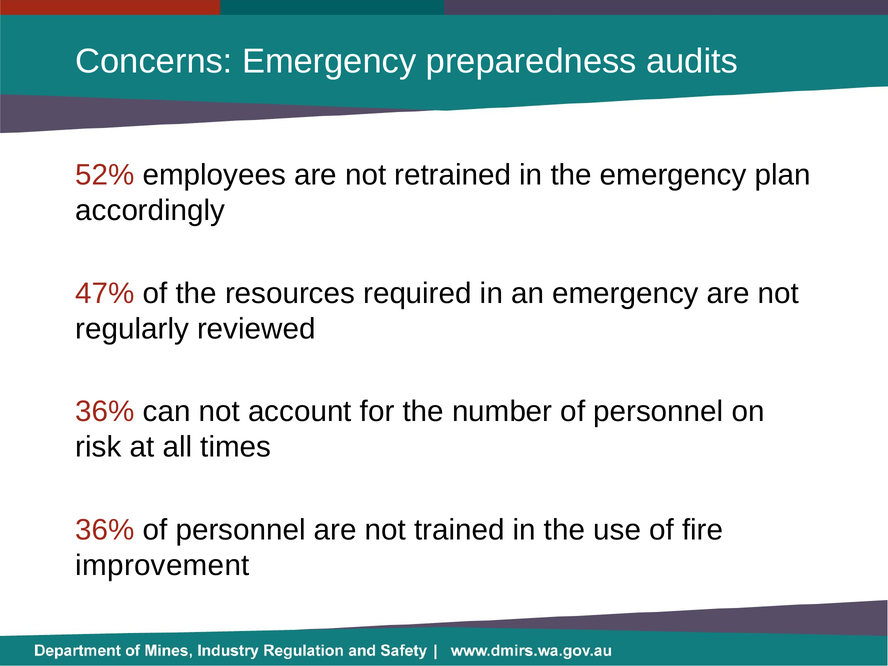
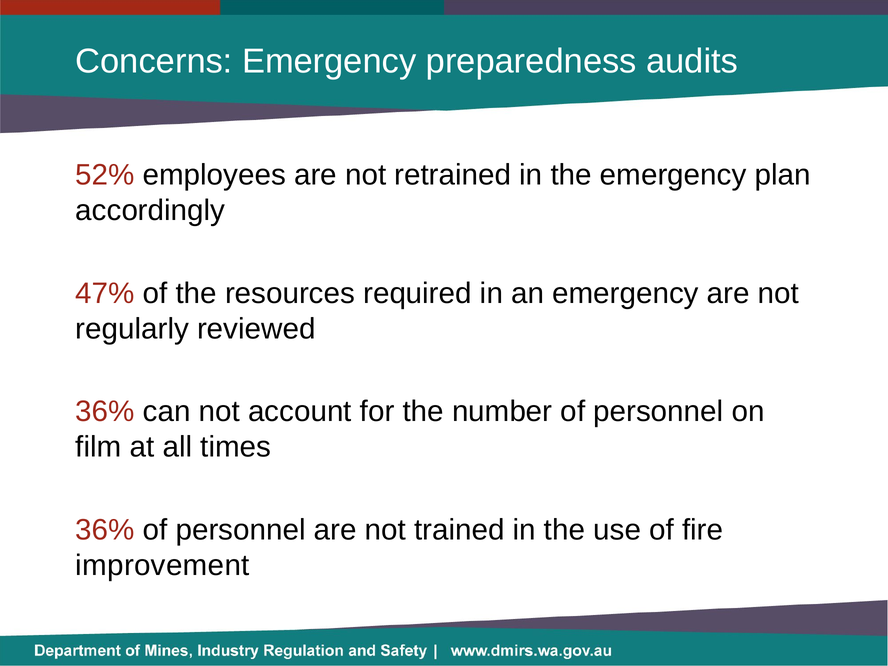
risk: risk -> film
